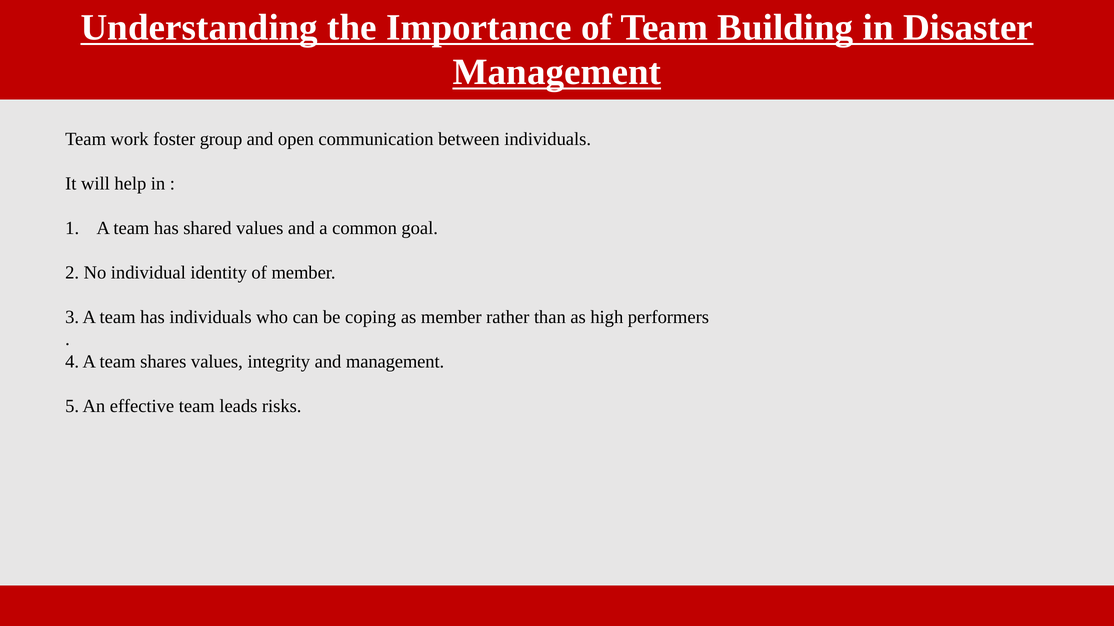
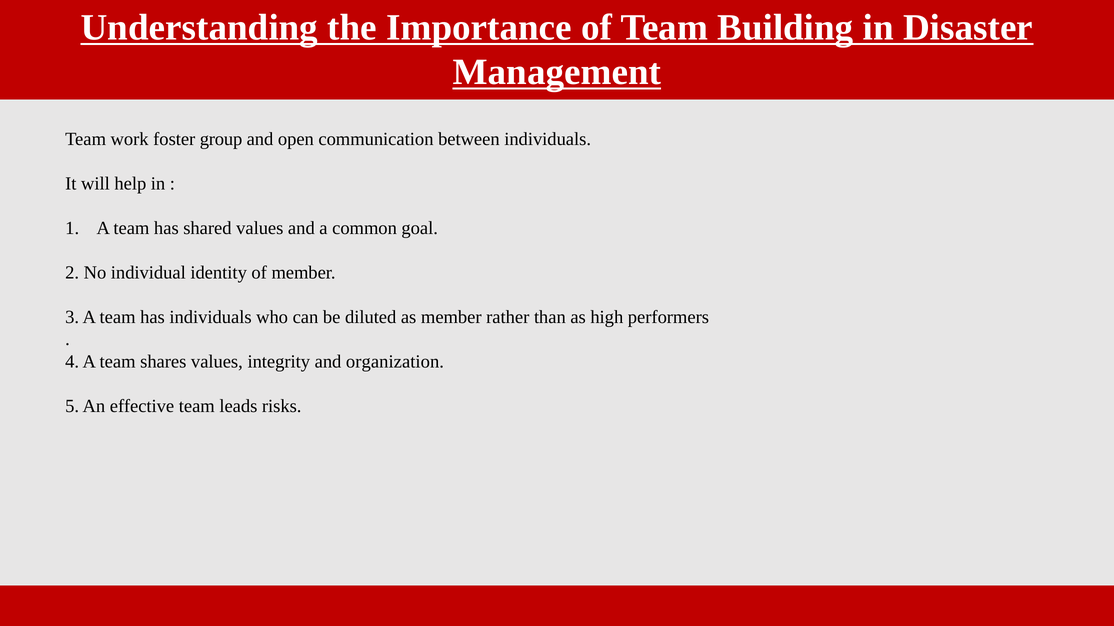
coping: coping -> diluted
and management: management -> organization
